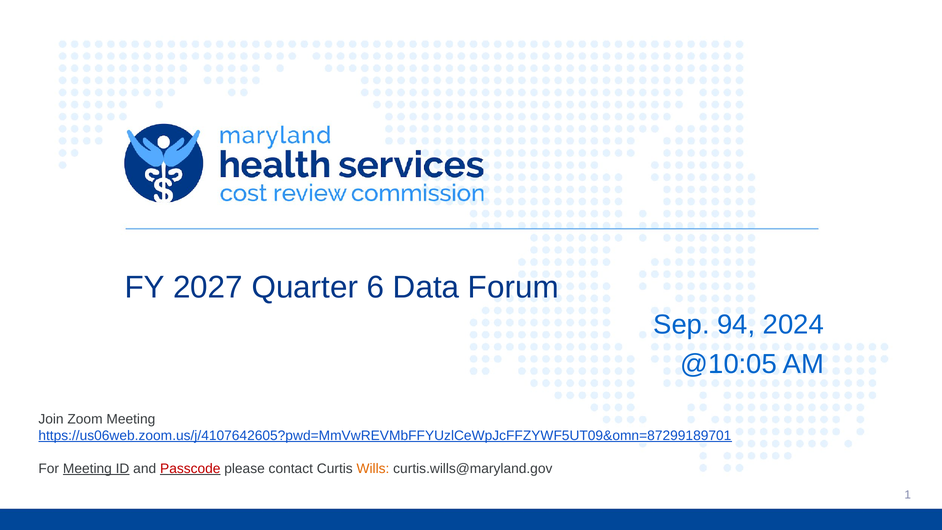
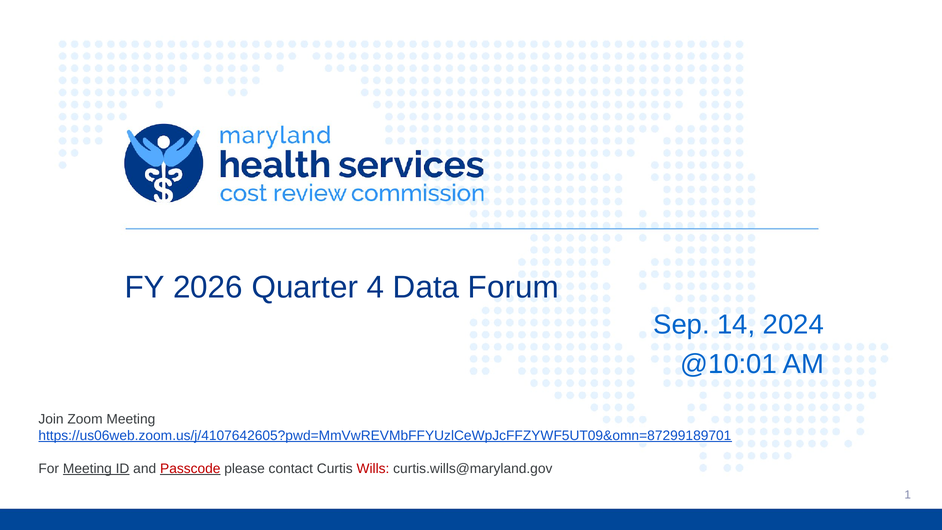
2027: 2027 -> 2026
6: 6 -> 4
94: 94 -> 14
@10:05: @10:05 -> @10:01
Wills colour: orange -> red
